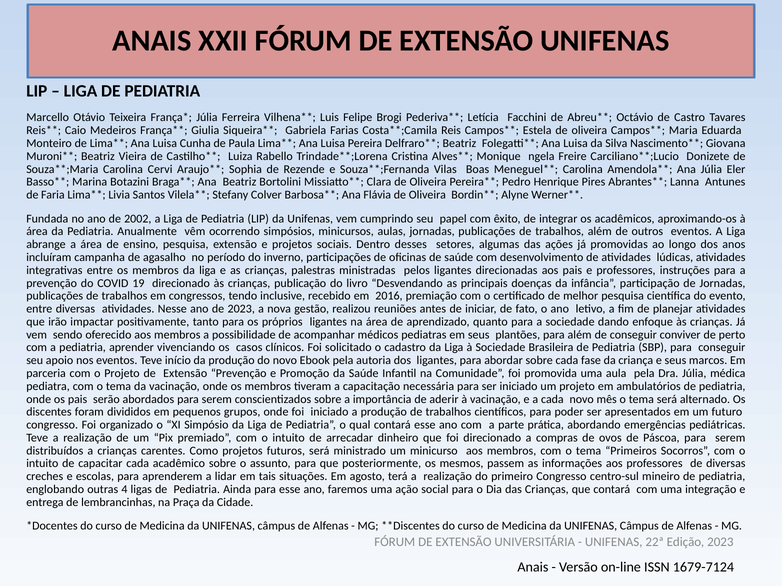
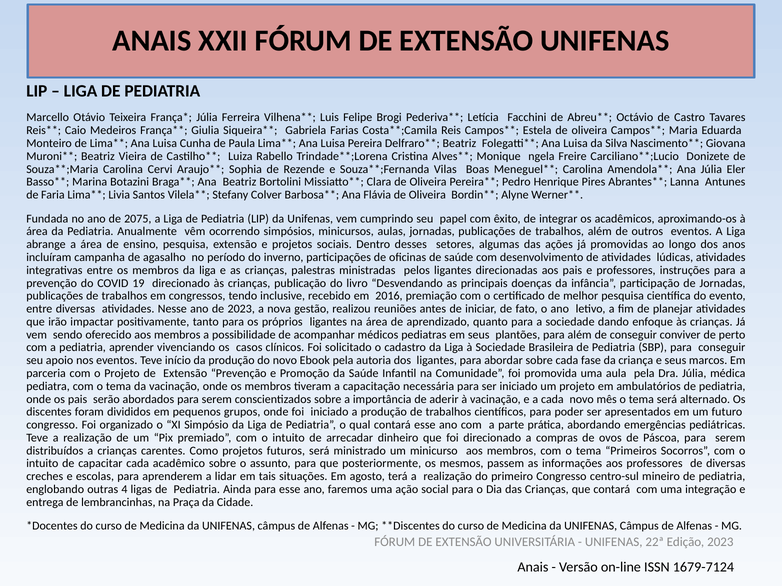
2002: 2002 -> 2075
